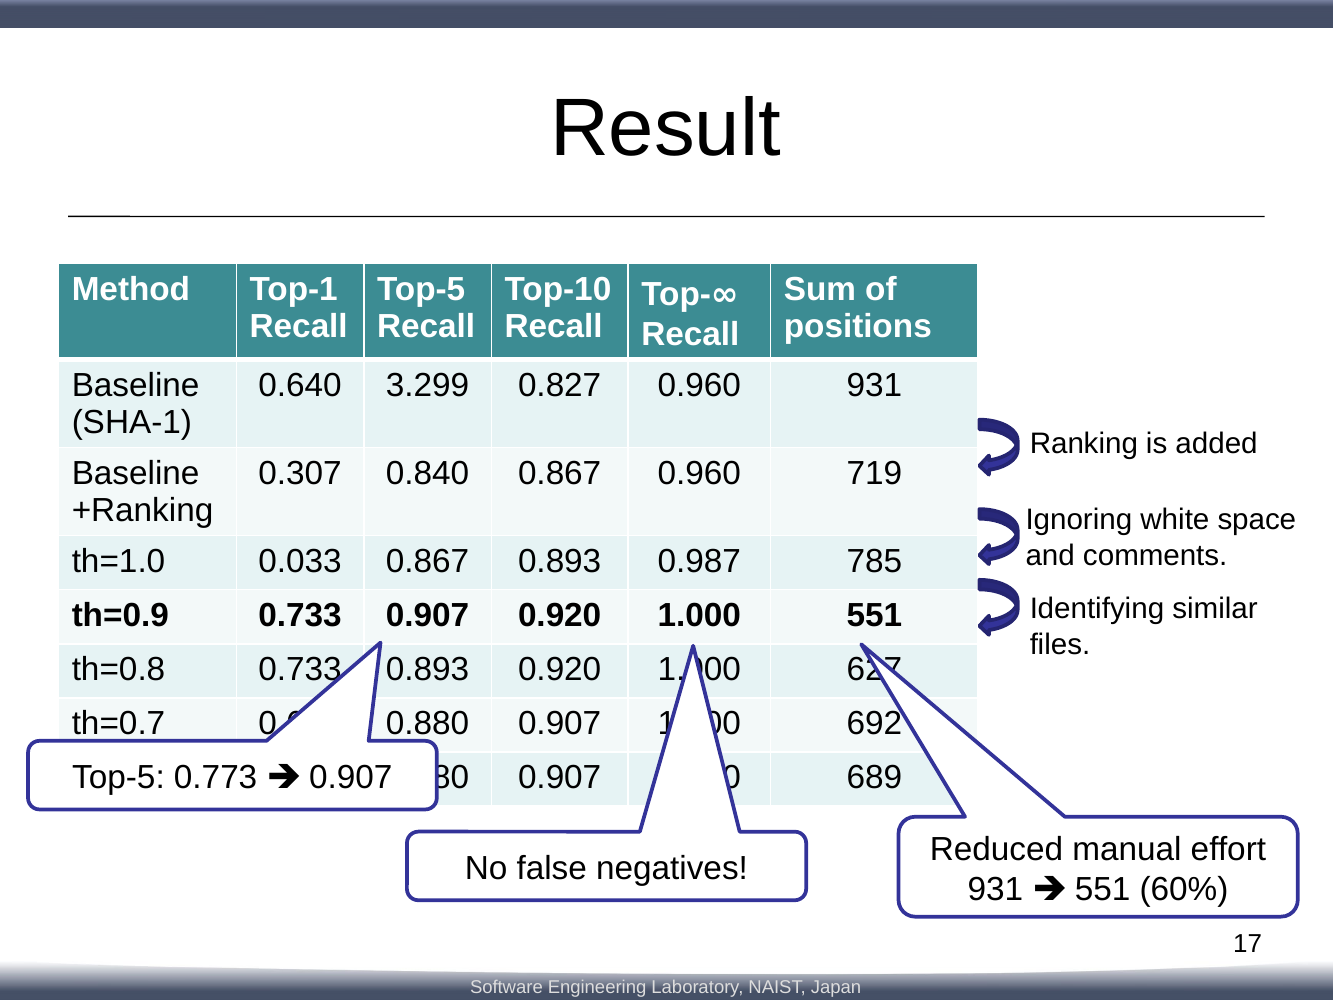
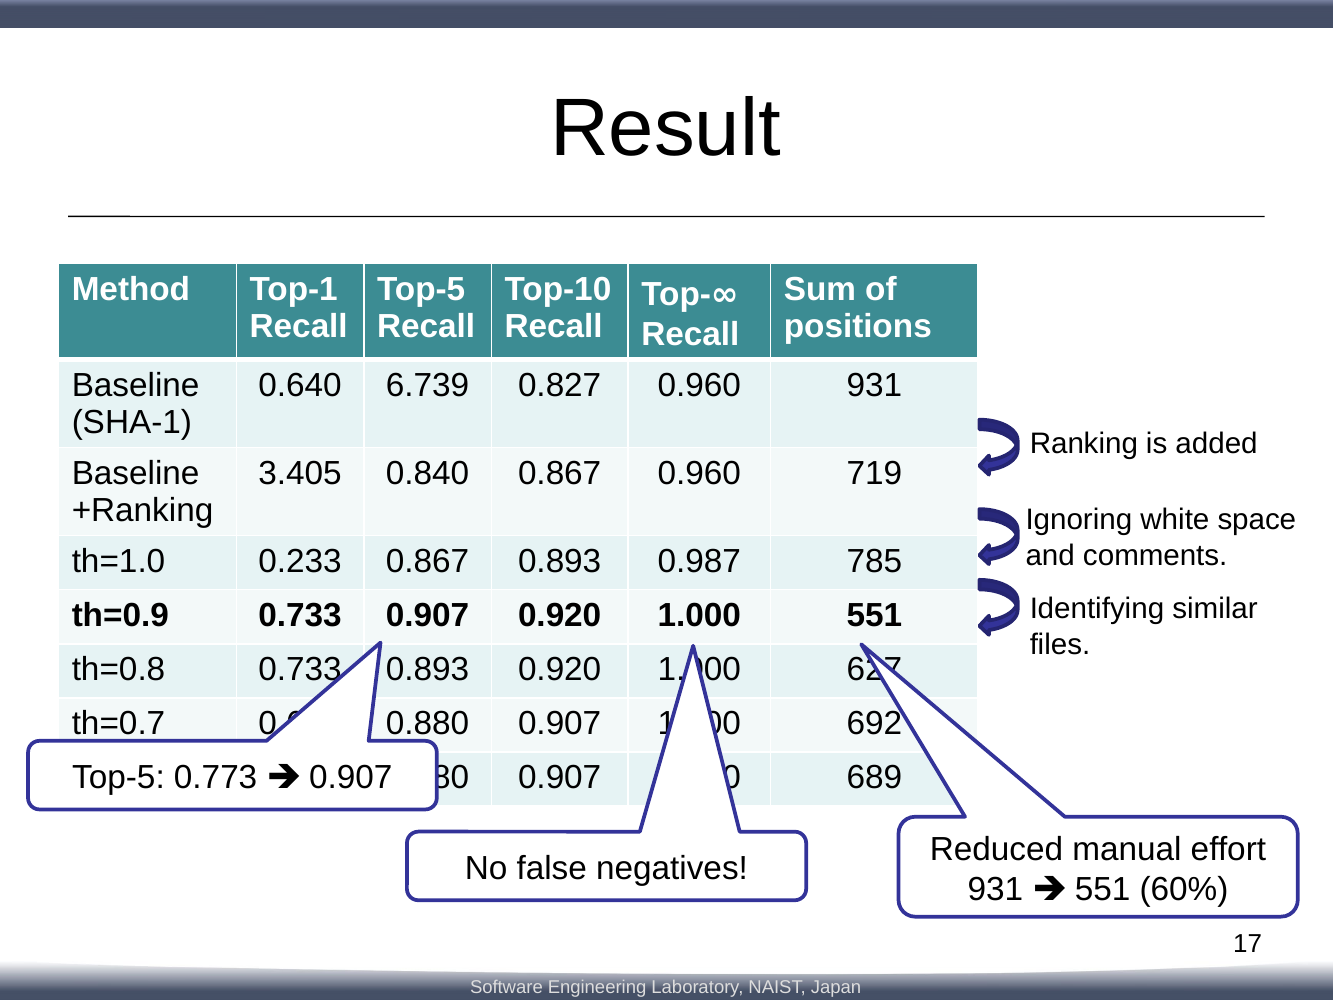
3.299: 3.299 -> 6.739
0.307: 0.307 -> 3.405
0.033: 0.033 -> 0.233
